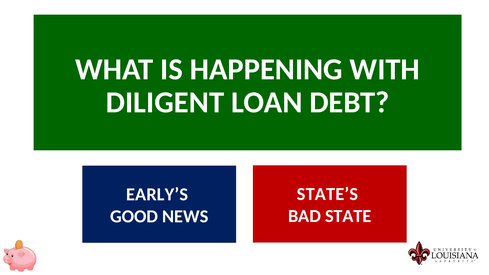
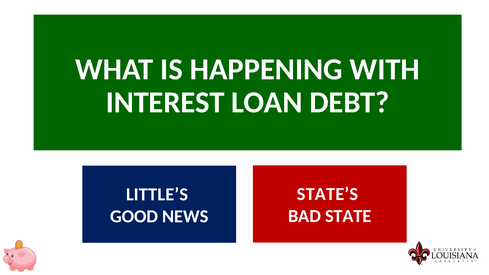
DILIGENT: DILIGENT -> INTEREST
EARLY’S: EARLY’S -> LITTLE’S
